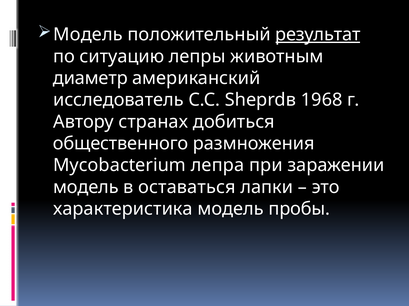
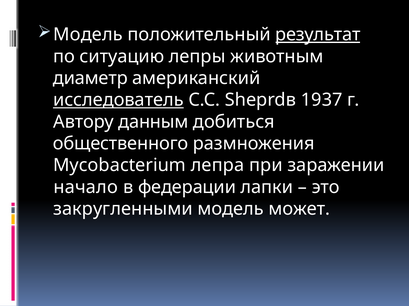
исследователь underline: none -> present
1968: 1968 -> 1937
странах: странах -> данным
модель at (86, 188): модель -> начало
оставаться: оставаться -> федерации
характеристика: характеристика -> закругленными
пробы: пробы -> может
